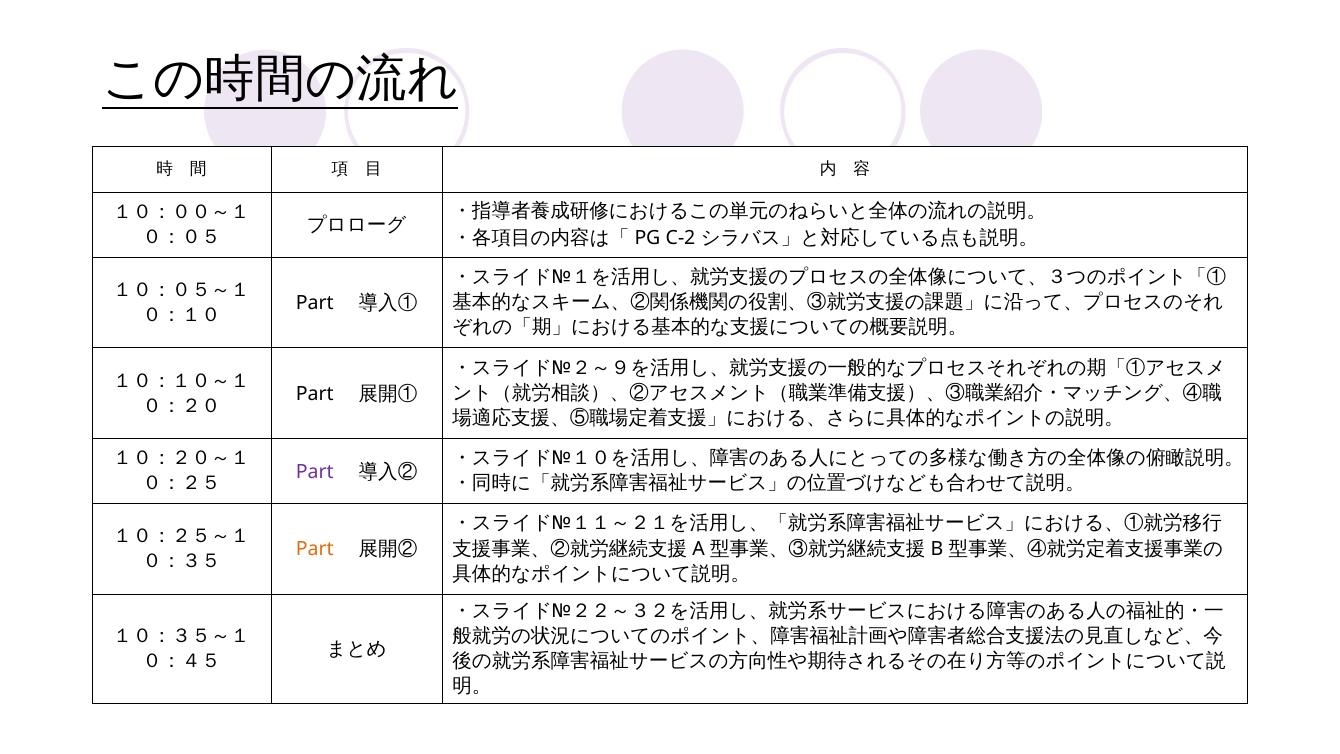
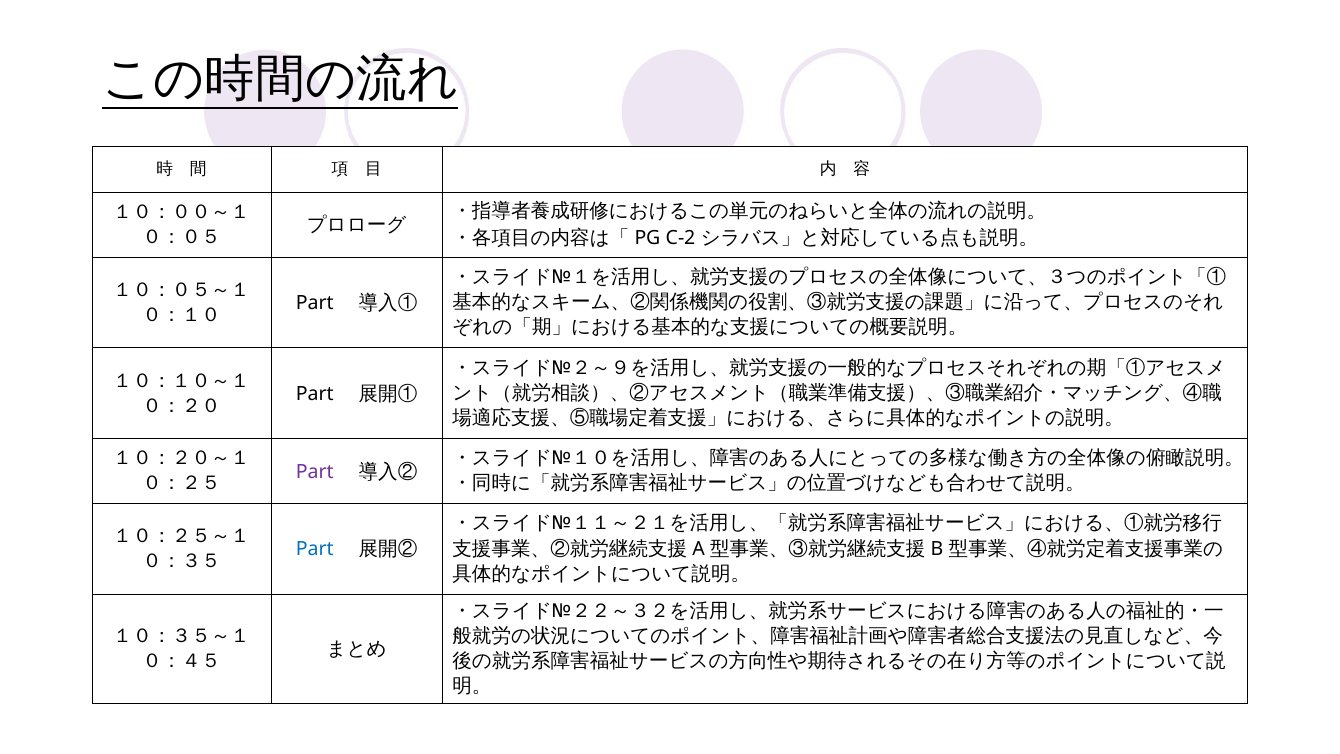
Part at (315, 549) colour: orange -> blue
